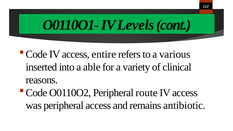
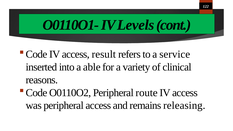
entire: entire -> result
various: various -> service
antibiotic: antibiotic -> releasing
